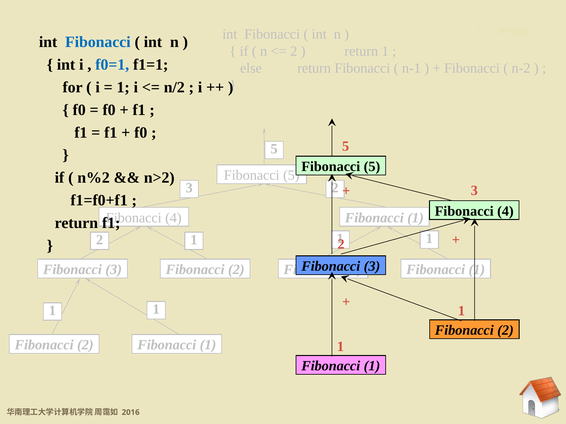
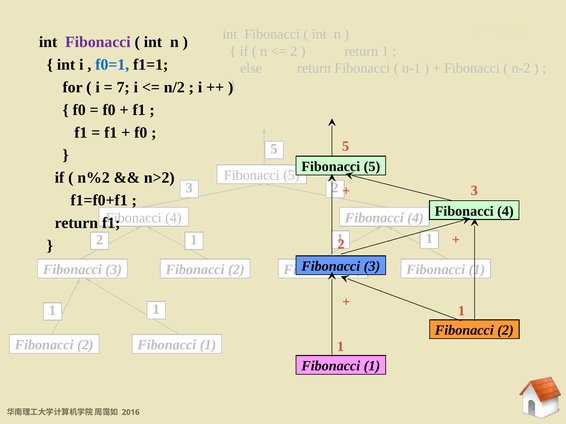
Fibonacci at (98, 42) colour: blue -> purple
1 at (123, 87): 1 -> 7
4 Fibonacci 1: 1 -> 4
